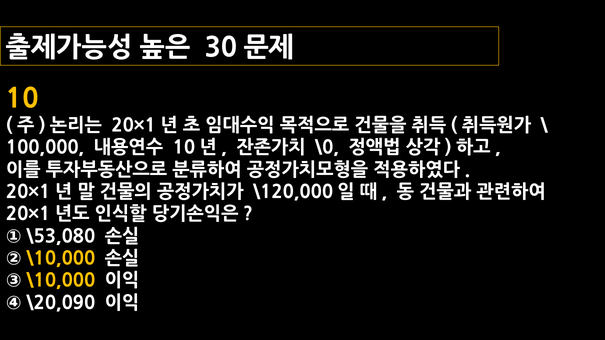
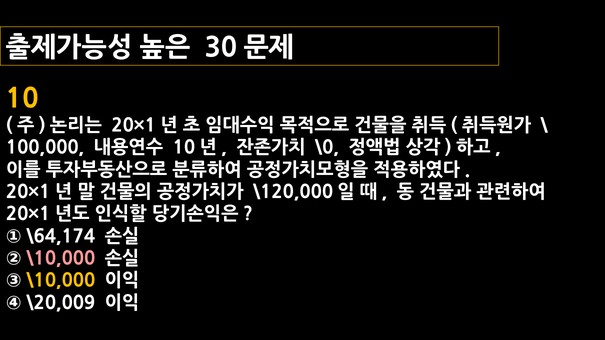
\53,080: \53,080 -> \64,174
\10,000 at (61, 259) colour: yellow -> pink
\20,090: \20,090 -> \20,009
